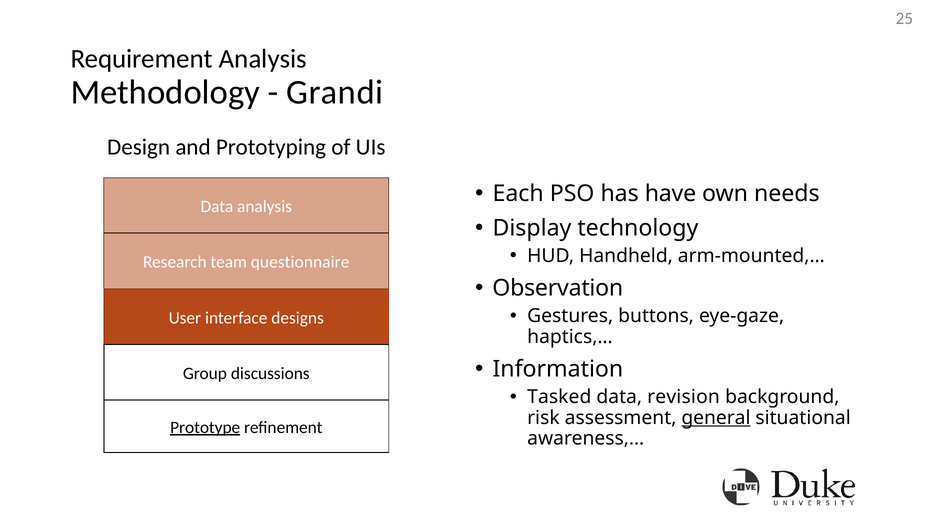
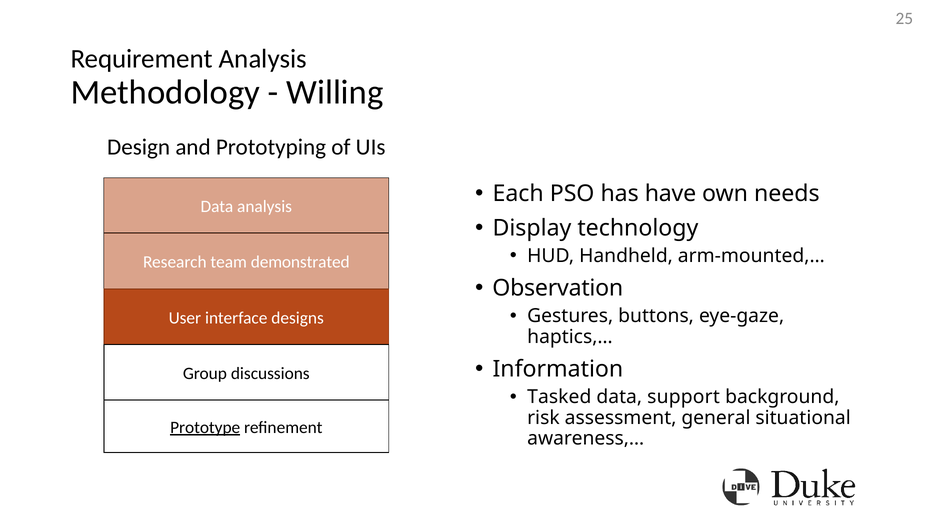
Grandi: Grandi -> Willing
questionnaire: questionnaire -> demonstrated
revision: revision -> support
general underline: present -> none
